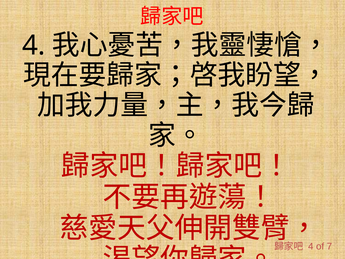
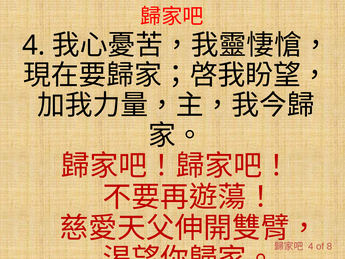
7: 7 -> 8
